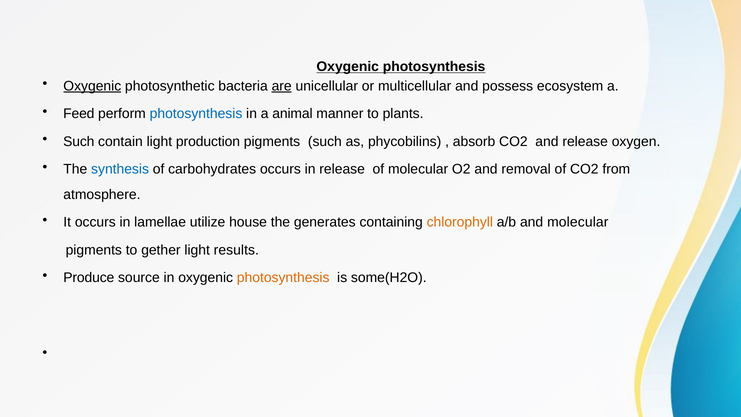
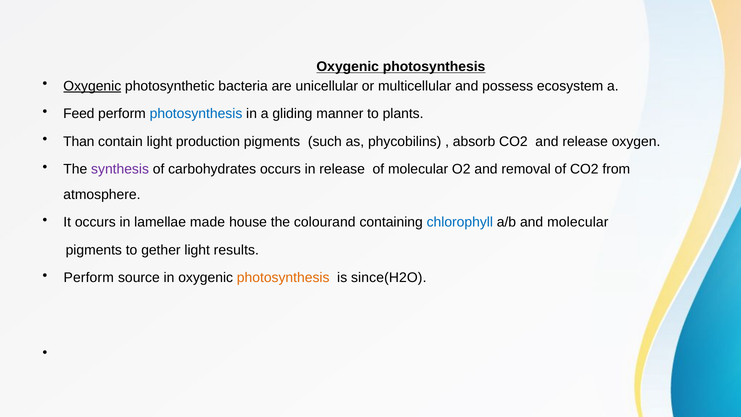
are underline: present -> none
animal: animal -> gliding
Such at (79, 142): Such -> Than
synthesis colour: blue -> purple
utilize: utilize -> made
generates: generates -> colourand
chlorophyll colour: orange -> blue
Produce at (89, 278): Produce -> Perform
some(H2O: some(H2O -> since(H2O
